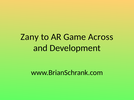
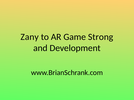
Across: Across -> Strong
